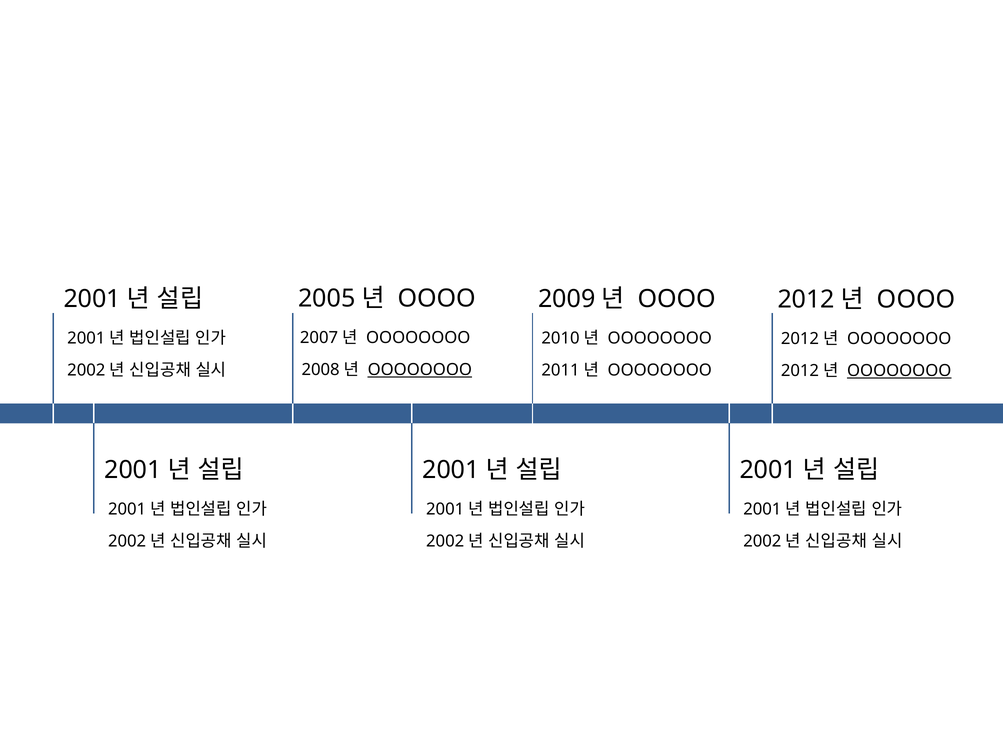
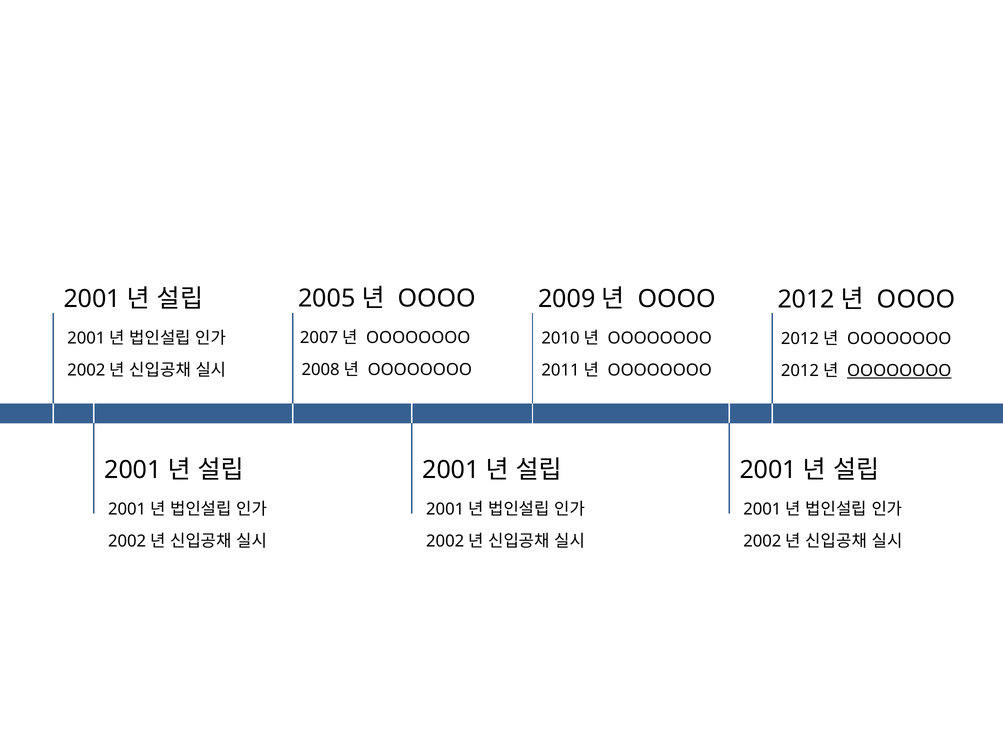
OOOOOOOO at (420, 370) underline: present -> none
